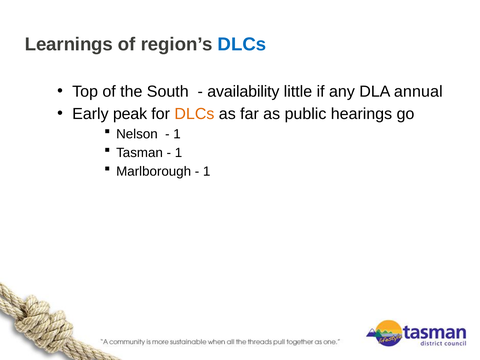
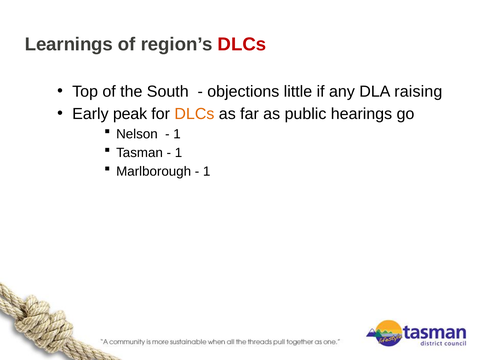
DLCs at (242, 45) colour: blue -> red
availability: availability -> objections
annual: annual -> raising
